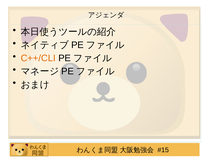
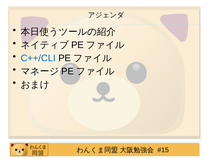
C++/CLI colour: orange -> blue
